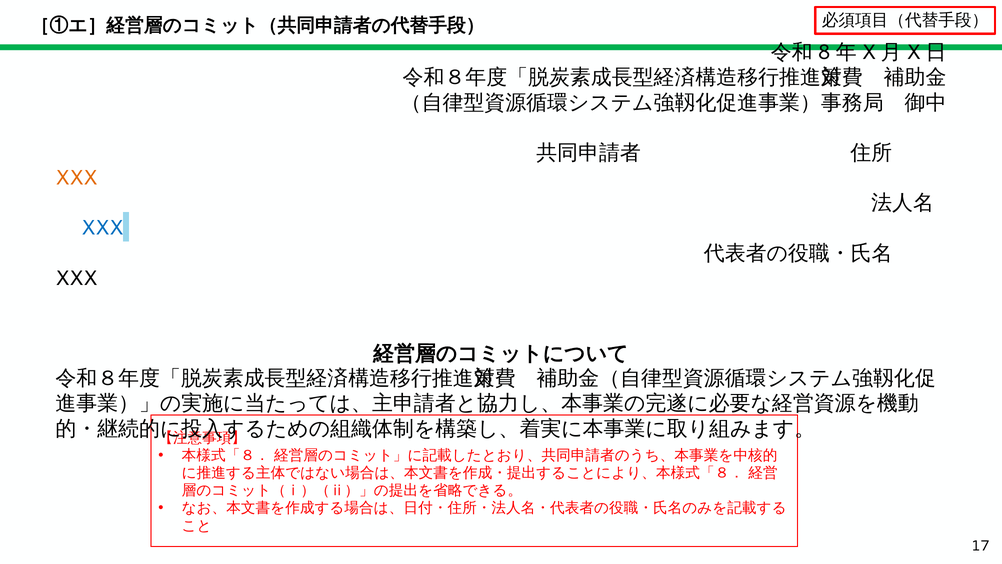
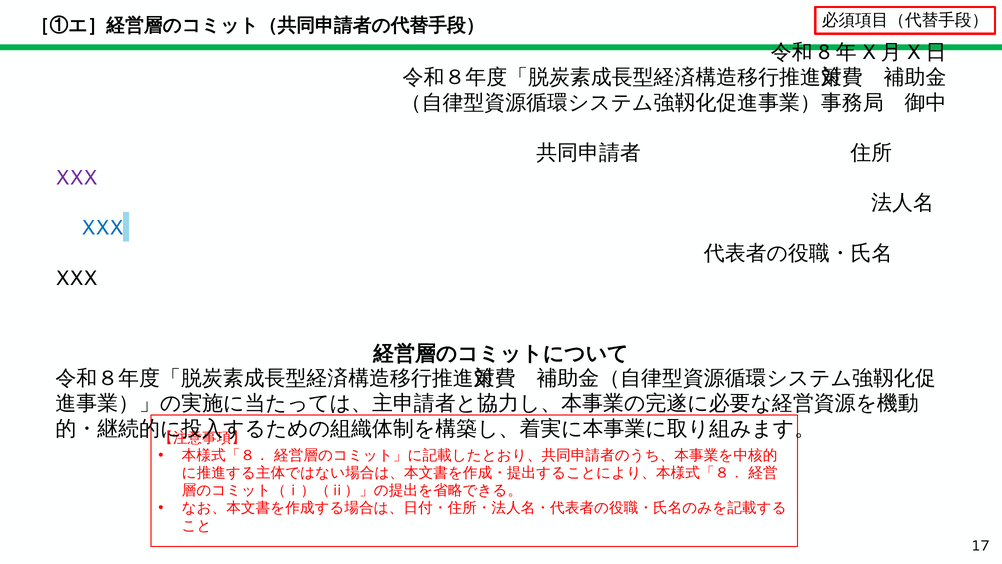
XXX at (76, 178) colour: orange -> purple
